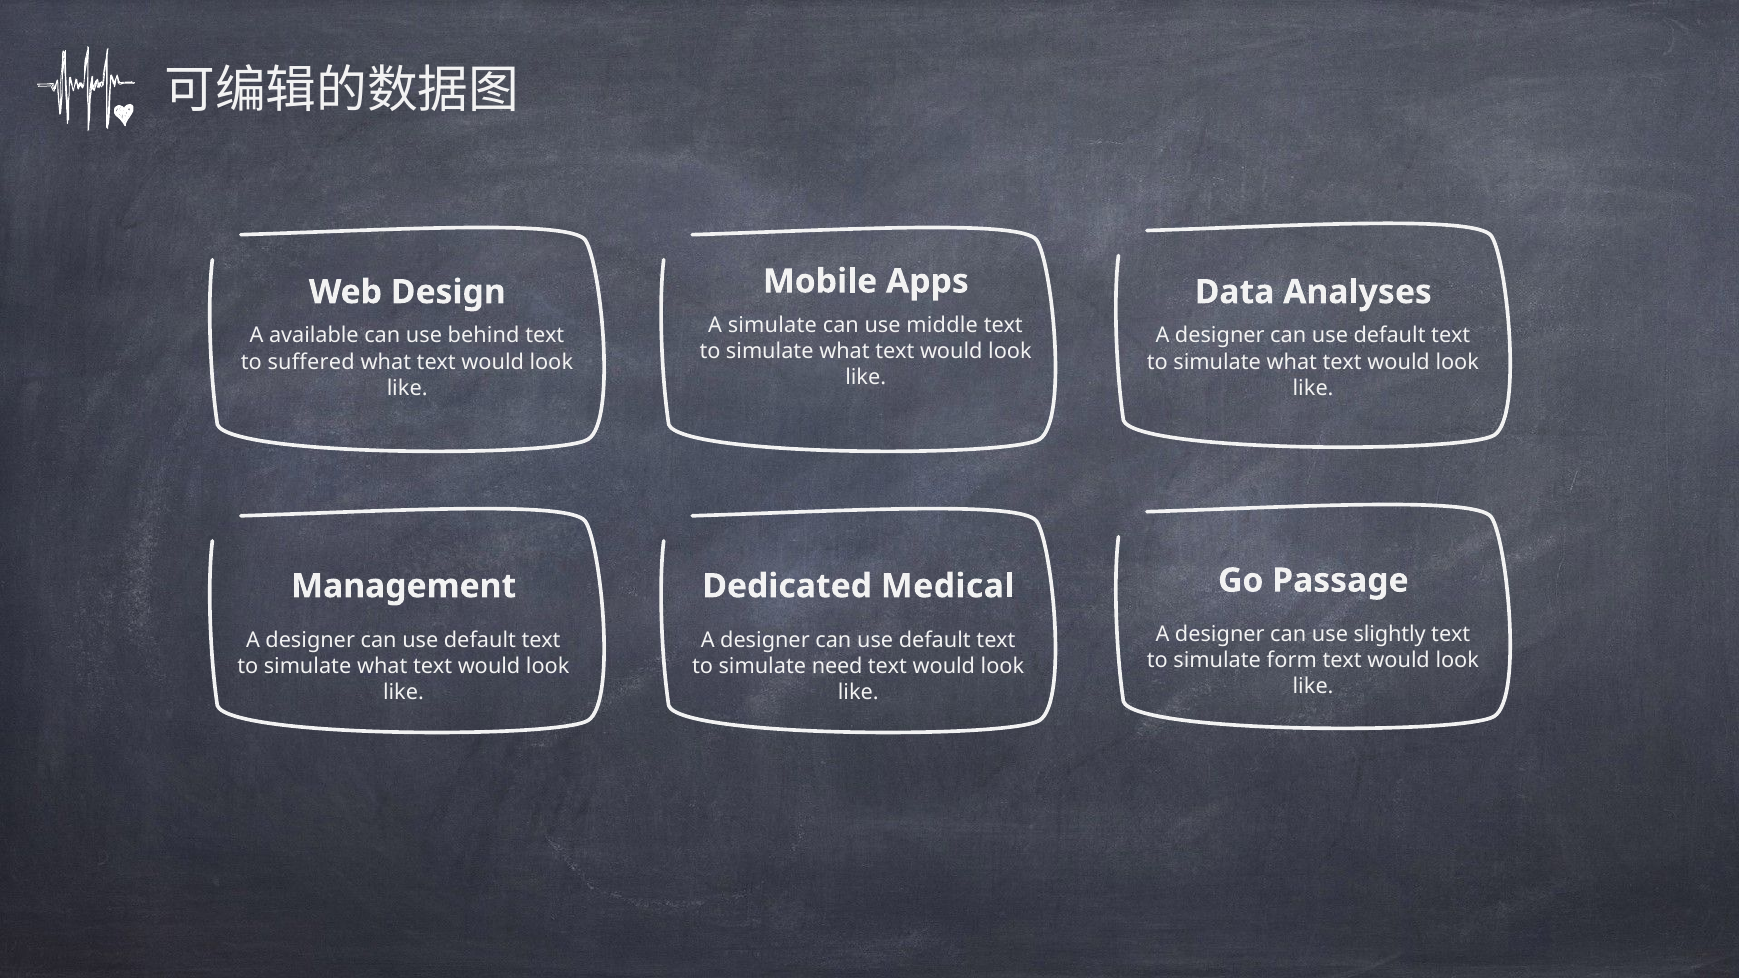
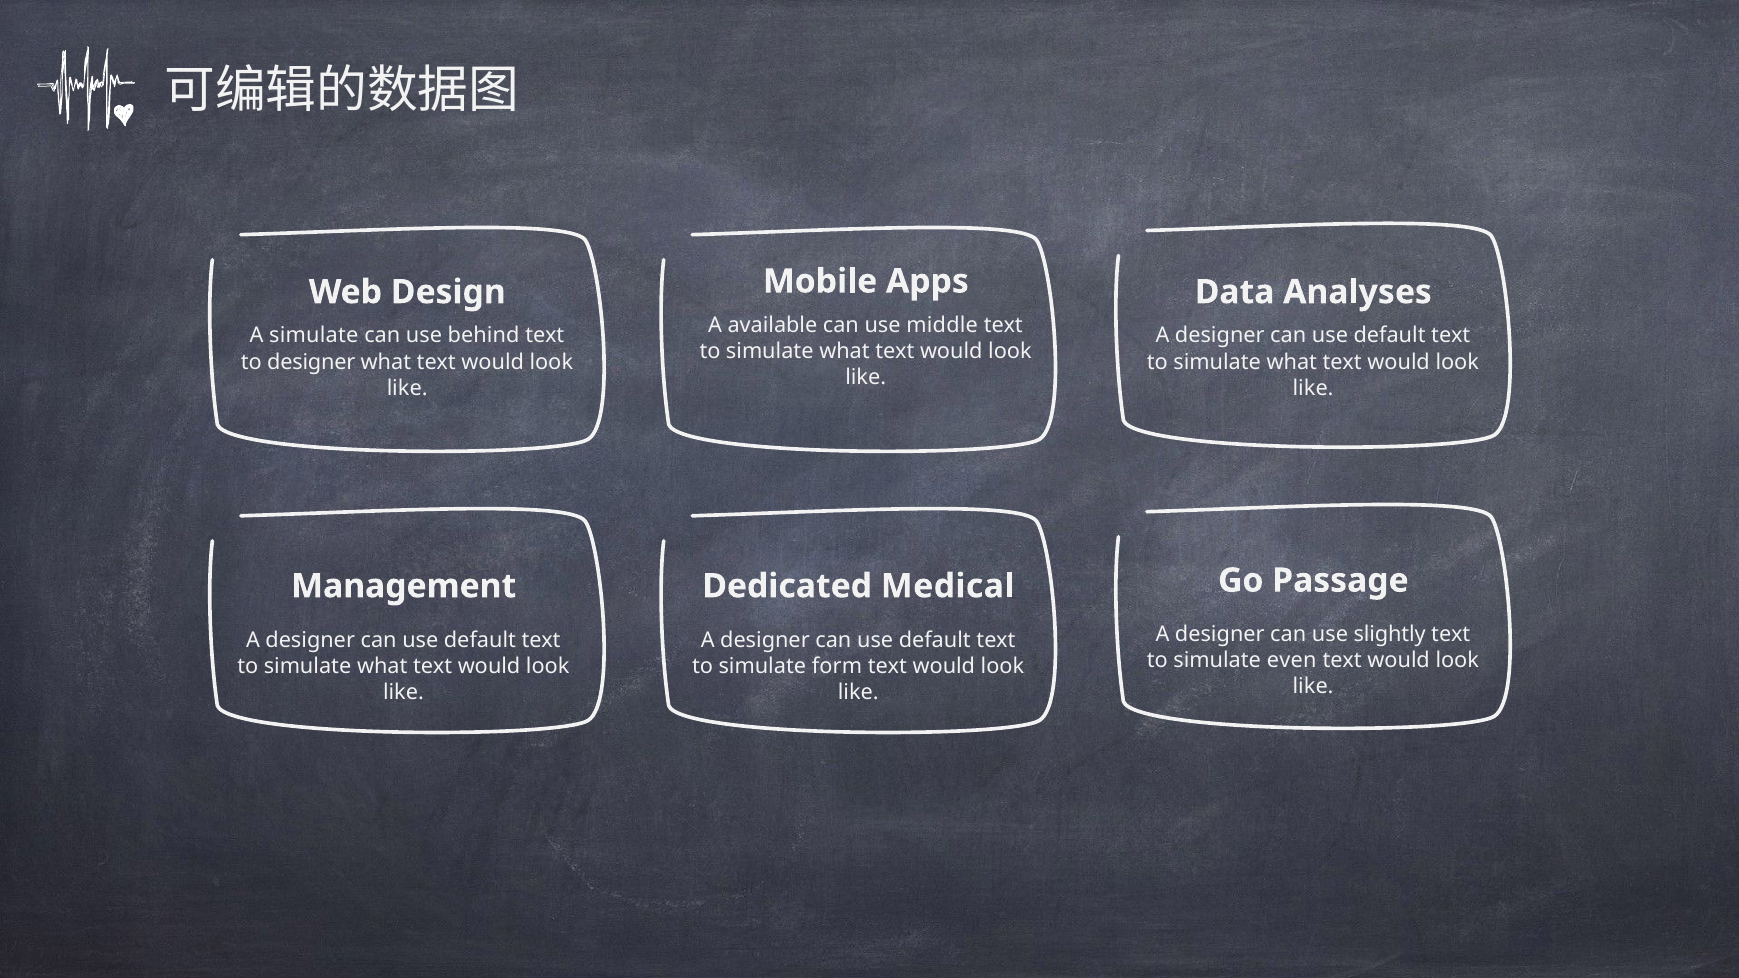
A simulate: simulate -> available
A available: available -> simulate
to suffered: suffered -> designer
form: form -> even
need: need -> form
